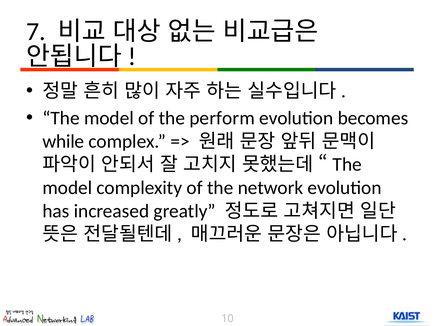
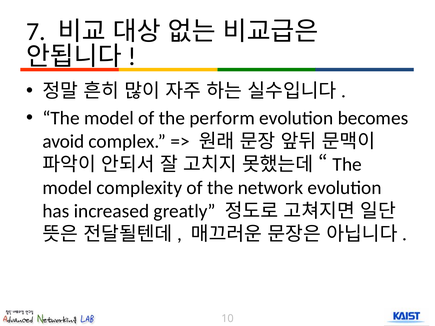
while: while -> avoid
